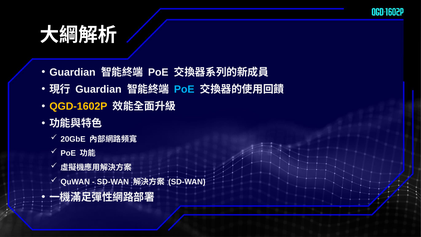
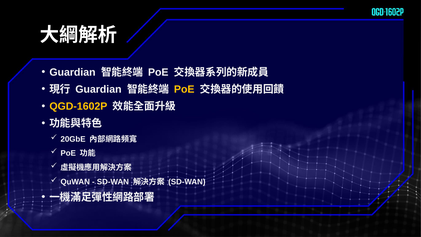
PoE at (184, 89) colour: light blue -> yellow
